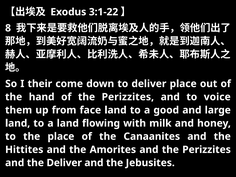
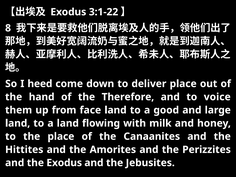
their: their -> heed
of the Perizzites: Perizzites -> Therefore
the Deliver: Deliver -> Exodus
